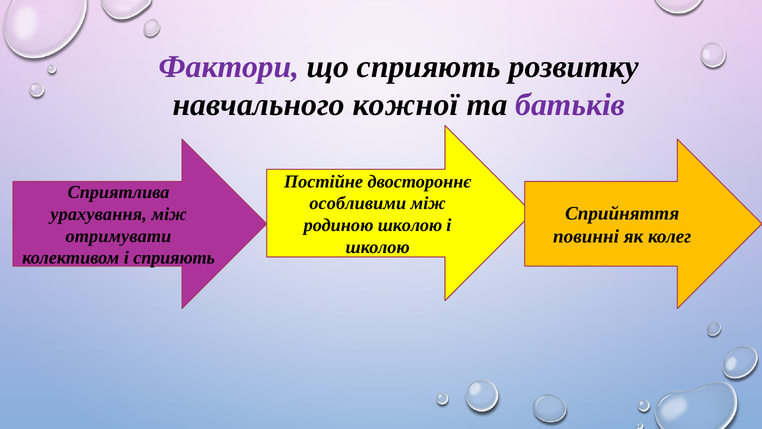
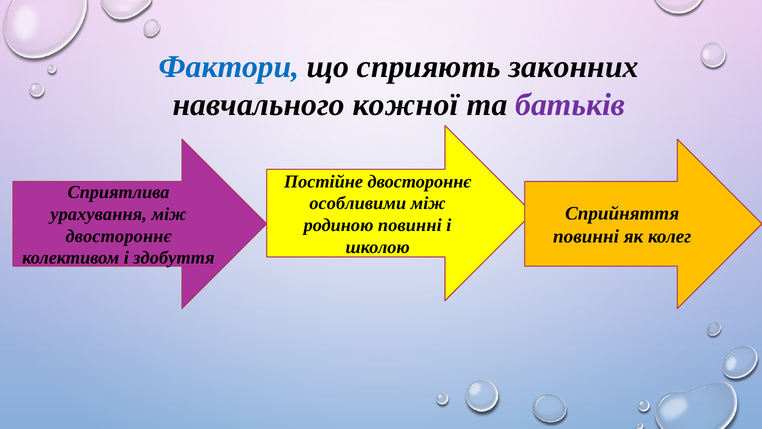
Фактори colour: purple -> blue
розвитку: розвитку -> законних
родиною школою: школою -> повинні
отримувати at (118, 236): отримувати -> двостороннє
і сприяють: сприяють -> здобуття
